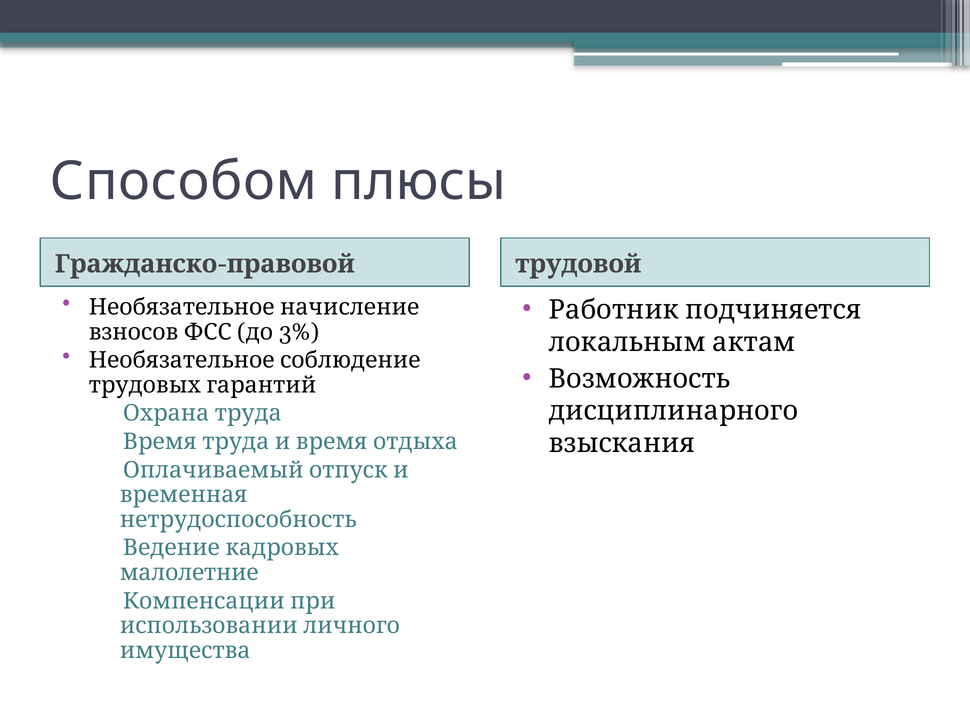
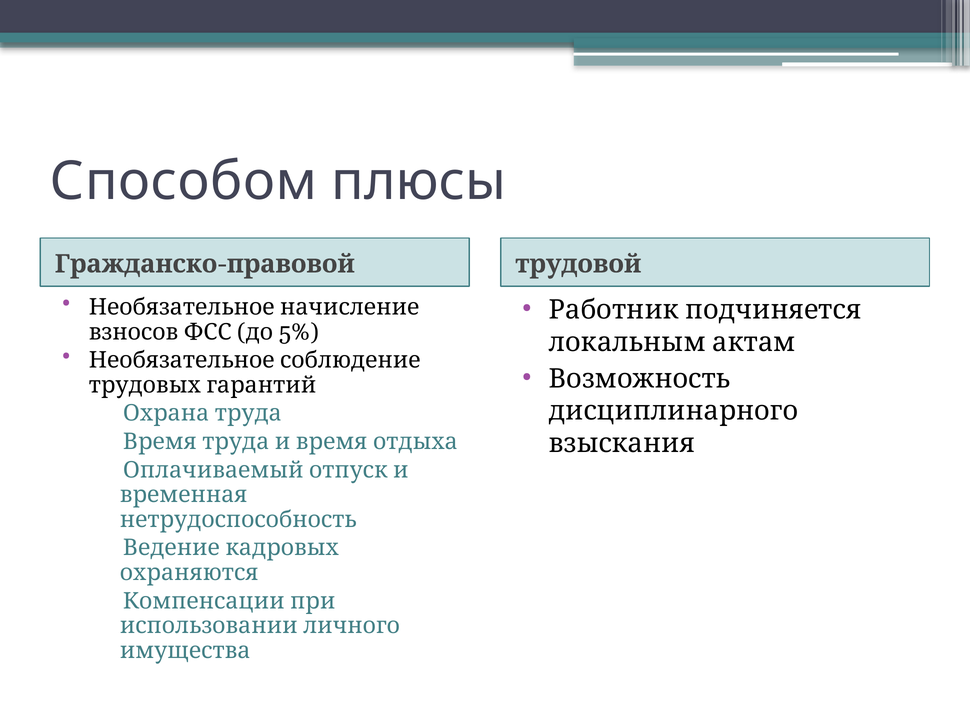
3%: 3% -> 5%
малолетние: малолетние -> охраняются
